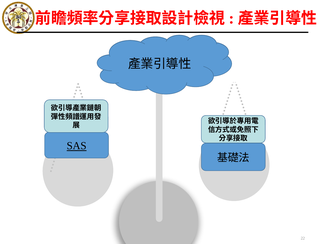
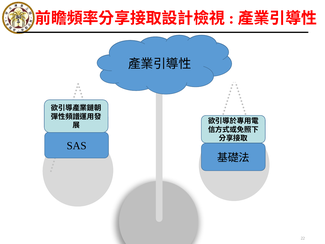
SAS underline: present -> none
